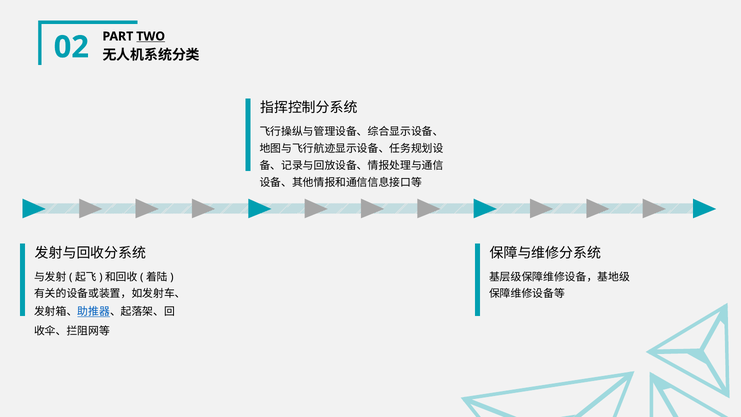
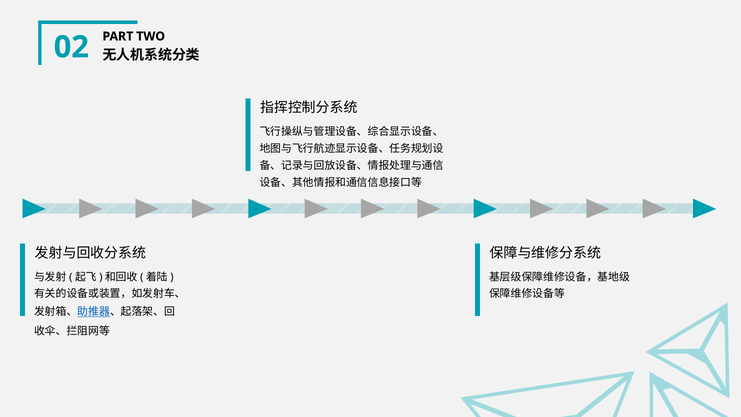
TWO underline: present -> none
